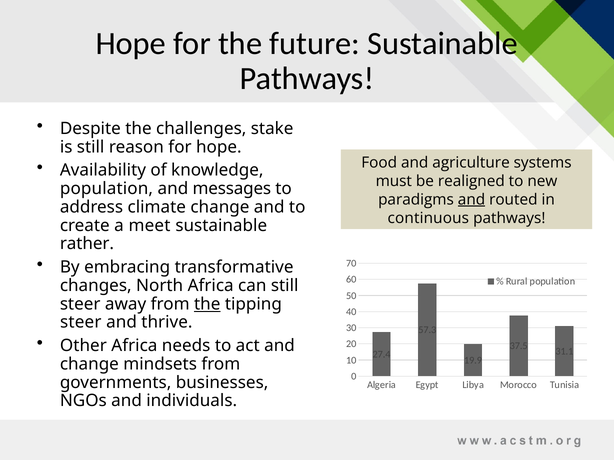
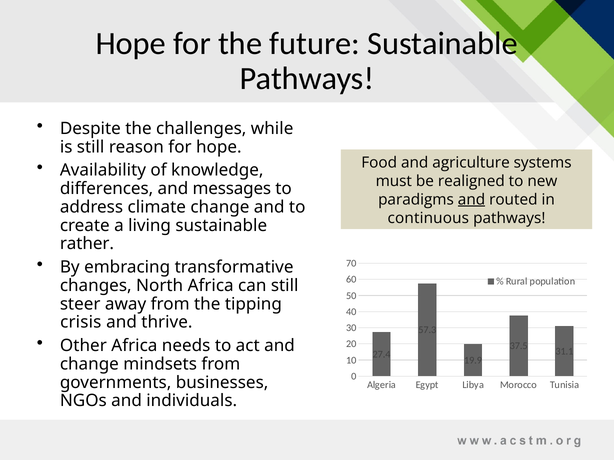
stake: stake -> while
population at (106, 189): population -> differences
meet: meet -> living
the at (207, 304) underline: present -> none
steer at (81, 323): steer -> crisis
